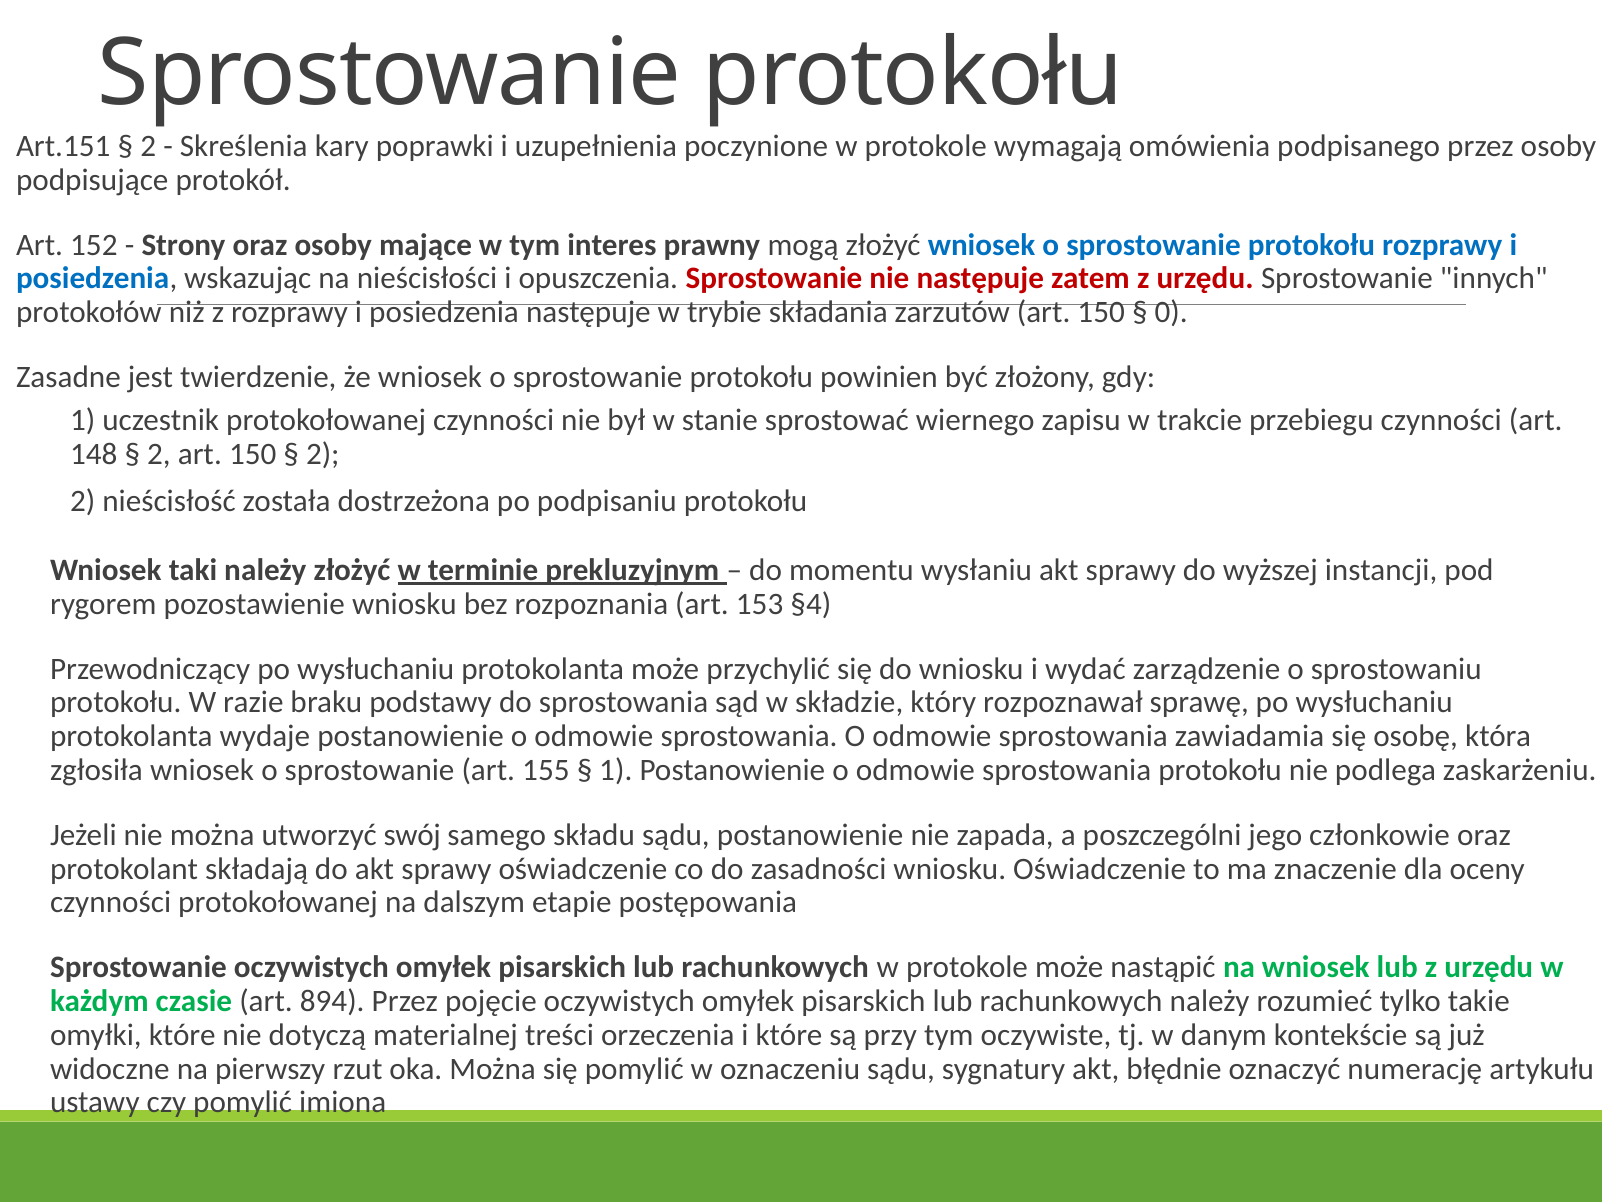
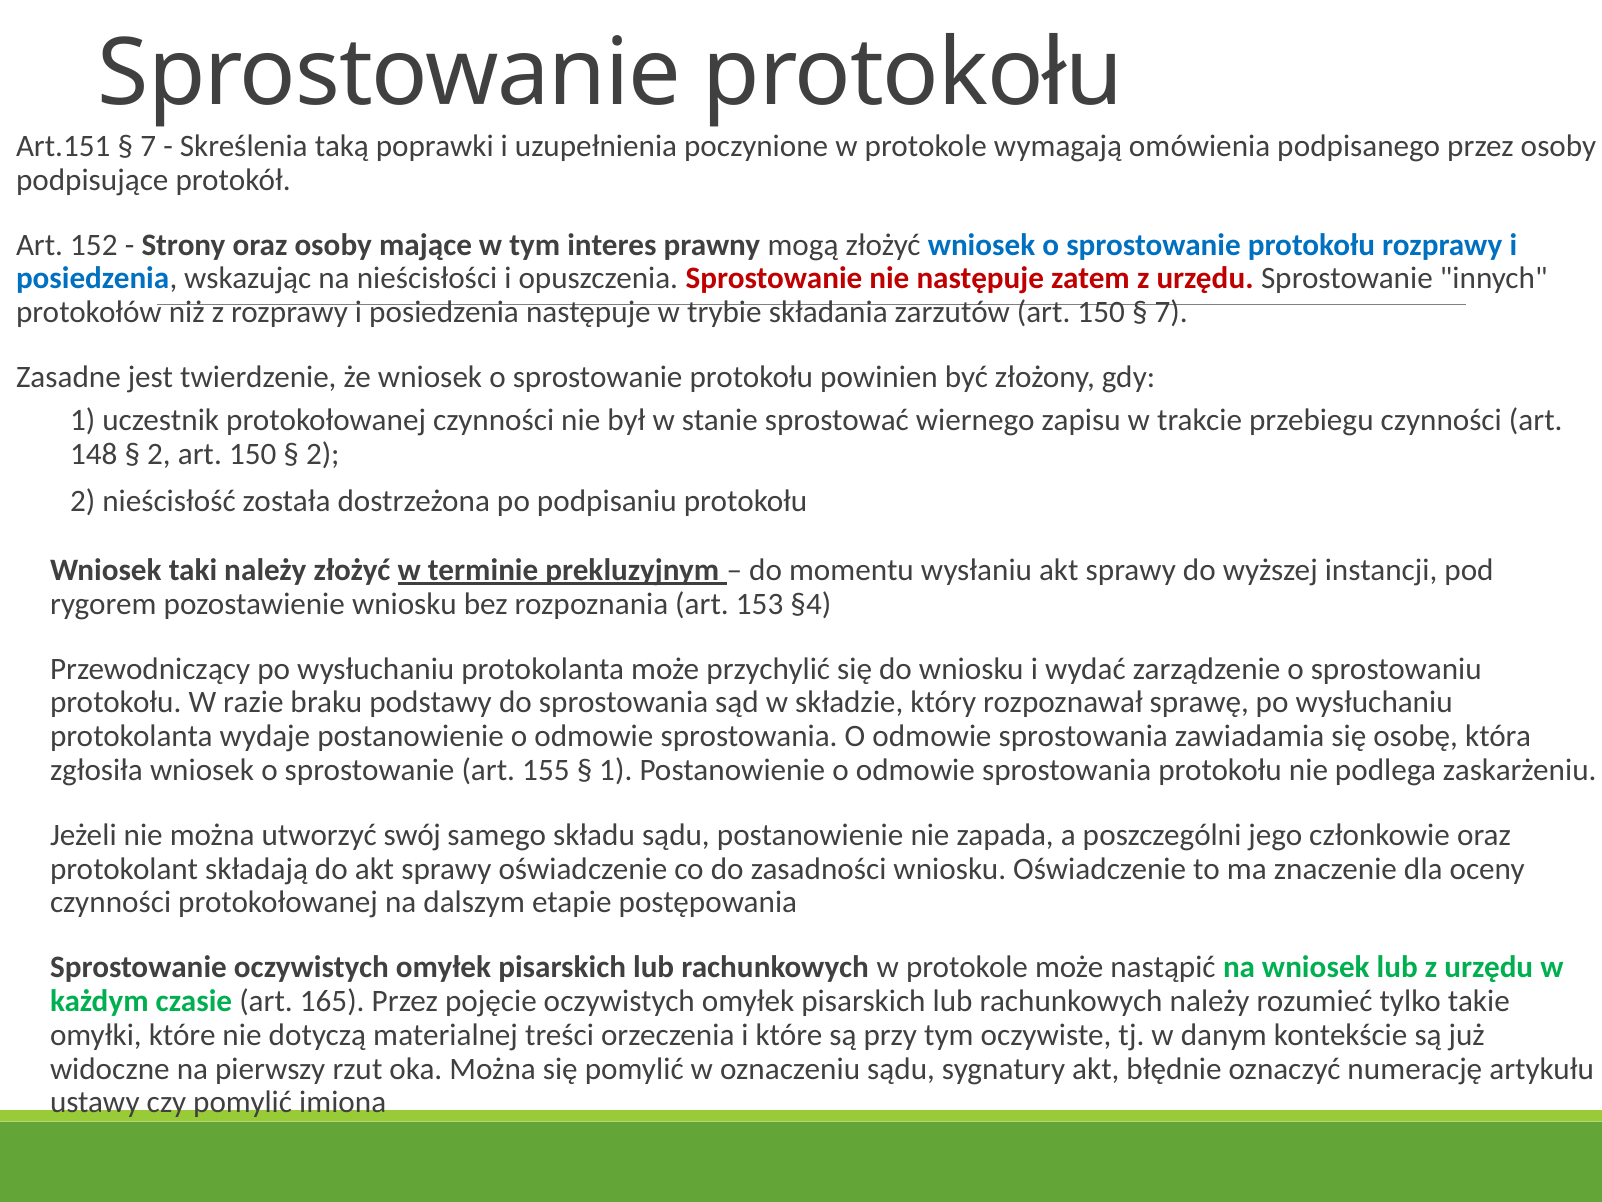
2 at (148, 146): 2 -> 7
kary: kary -> taką
0 at (1171, 312): 0 -> 7
894: 894 -> 165
